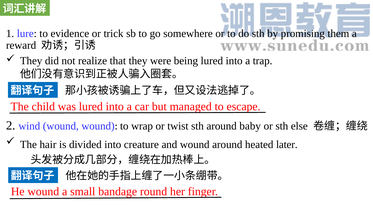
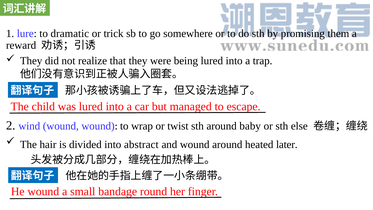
evidence: evidence -> dramatic
creature: creature -> abstract
